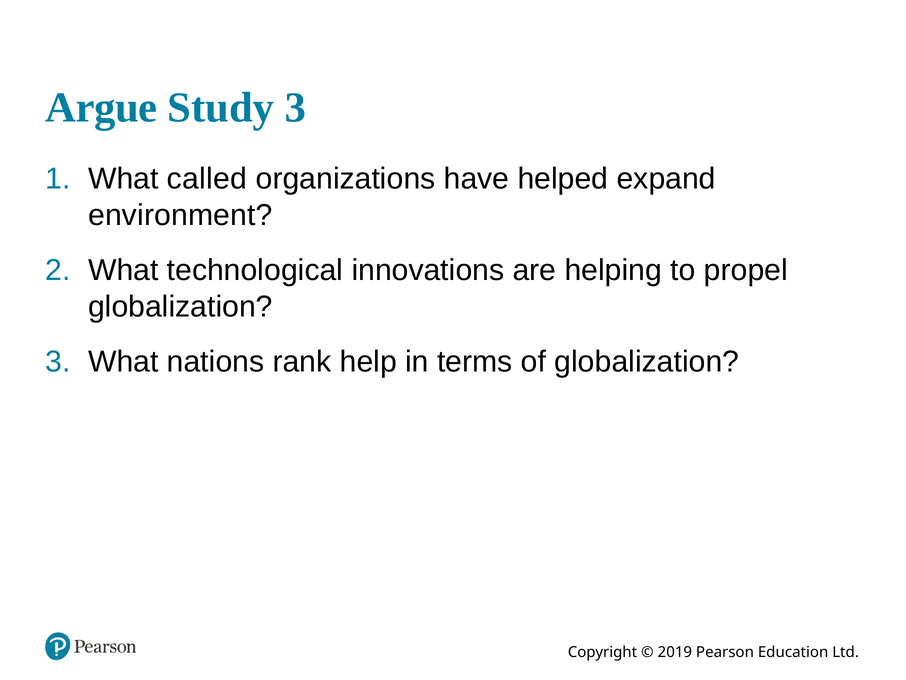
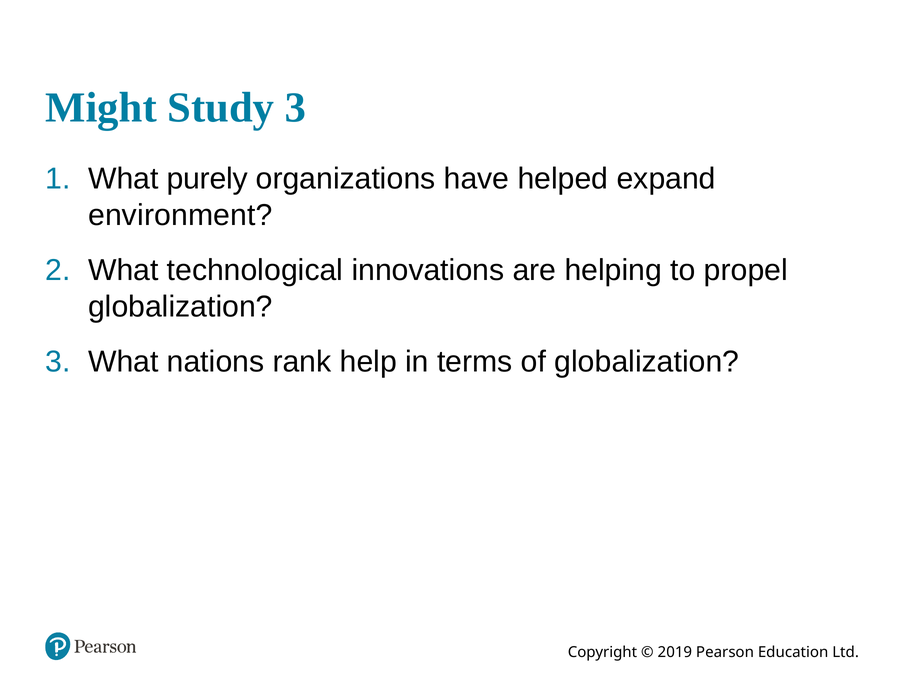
Argue: Argue -> Might
called: called -> purely
